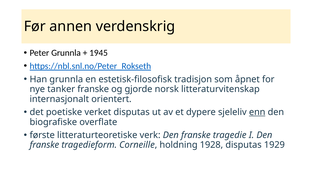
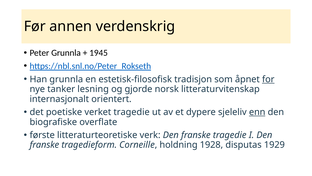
for underline: none -> present
tanker franske: franske -> lesning
verket disputas: disputas -> tragedie
